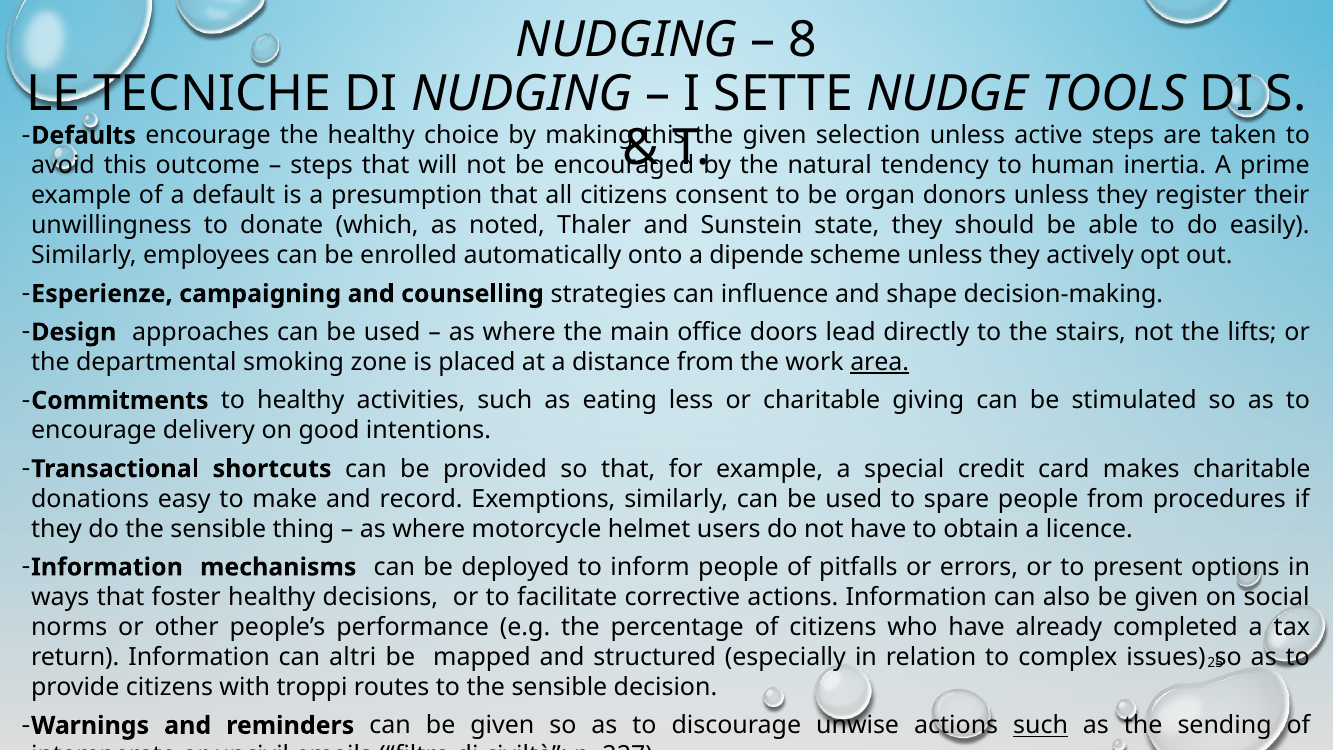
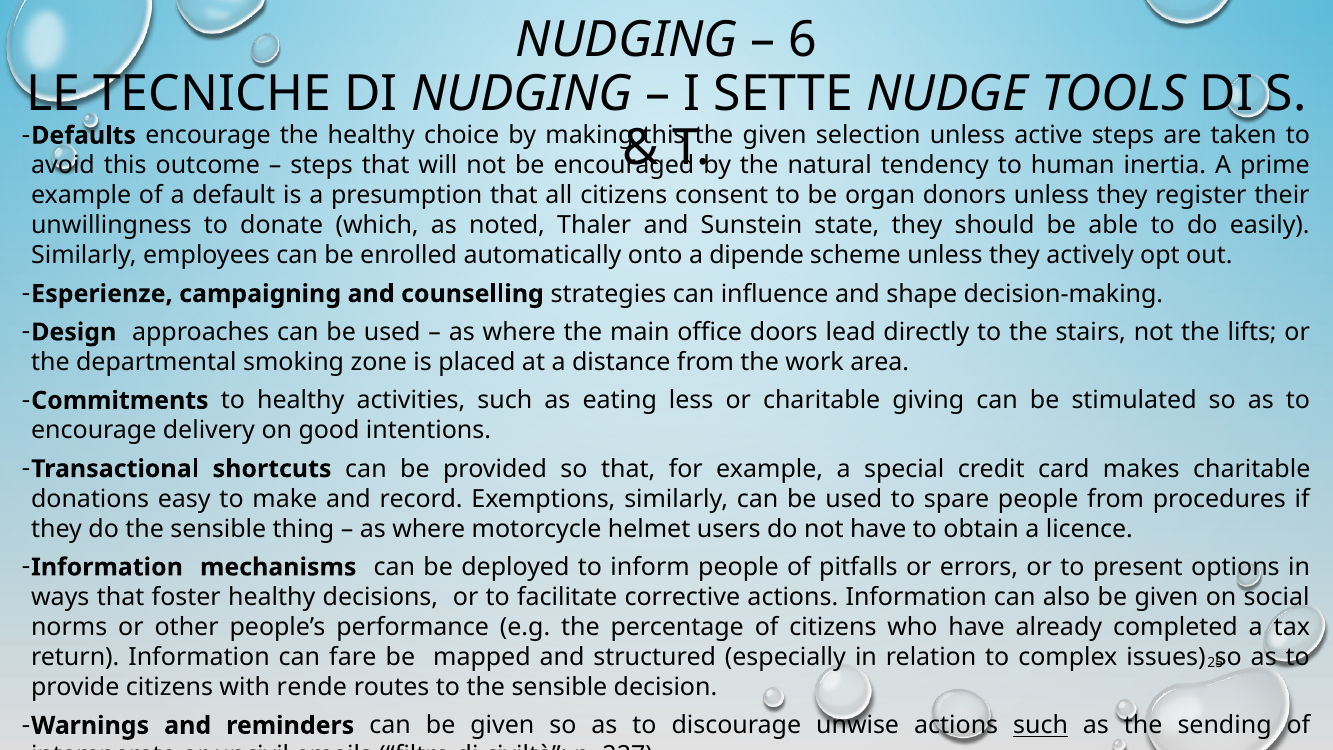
8: 8 -> 6
area underline: present -> none
altri: altri -> fare
troppi: troppi -> rende
